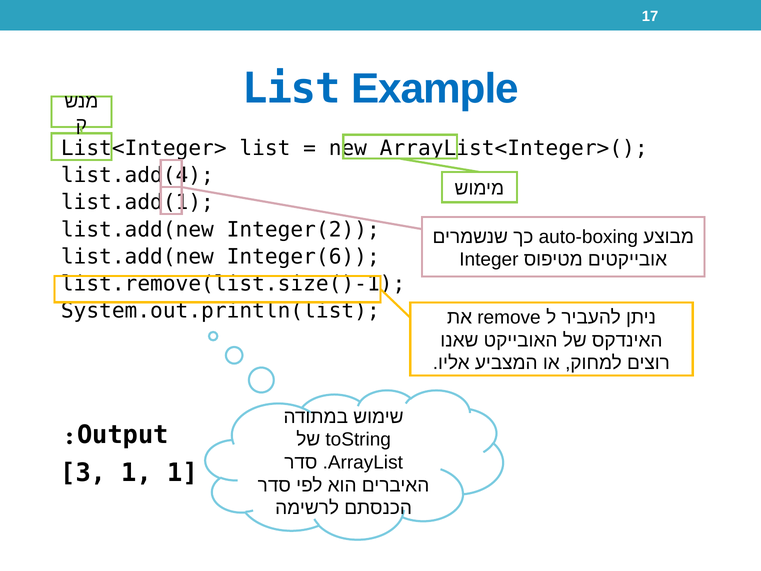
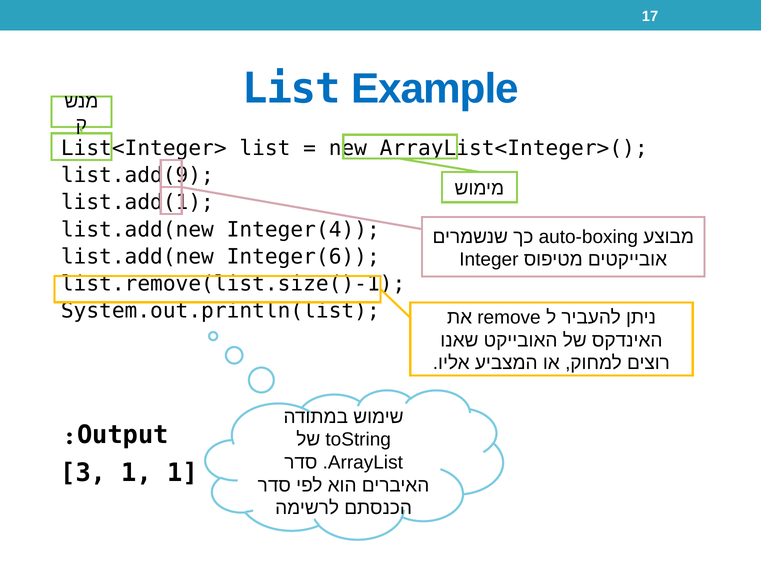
list.add(4: list.add(4 -> list.add(9
Integer(2: Integer(2 -> Integer(4
